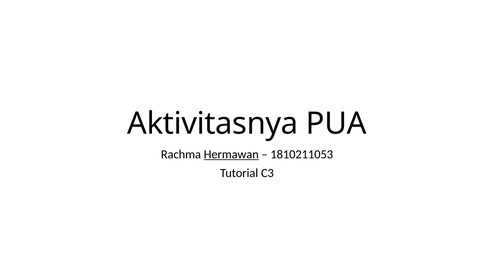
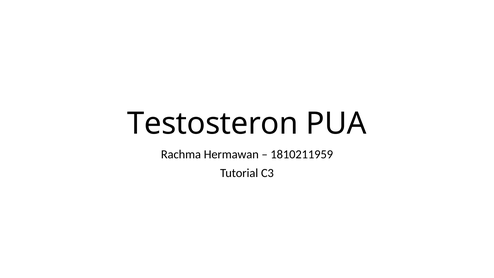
Aktivitasnya: Aktivitasnya -> Testosteron
Hermawan underline: present -> none
1810211053: 1810211053 -> 1810211959
